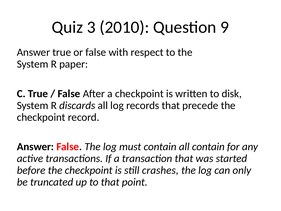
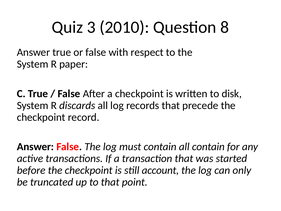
9: 9 -> 8
crashes: crashes -> account
